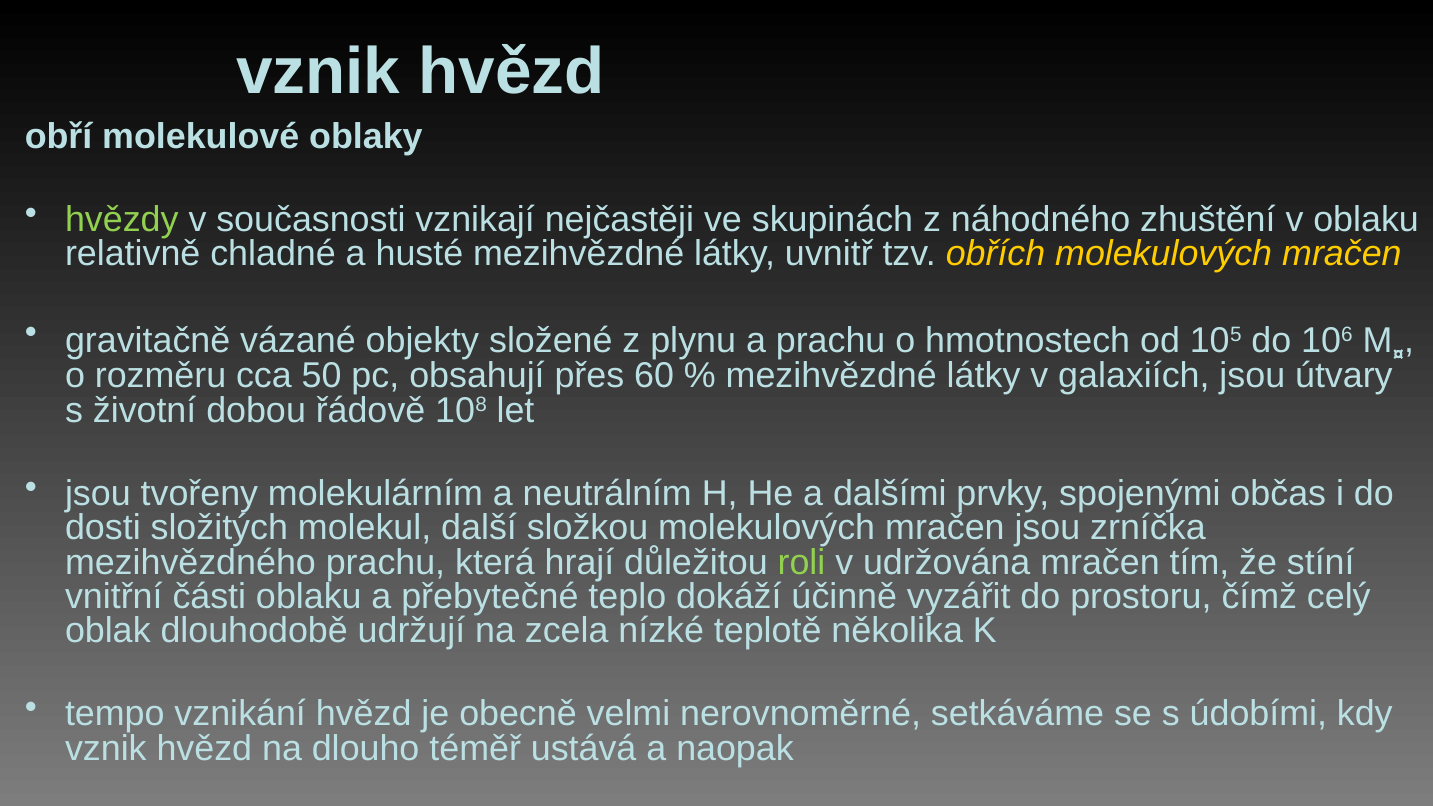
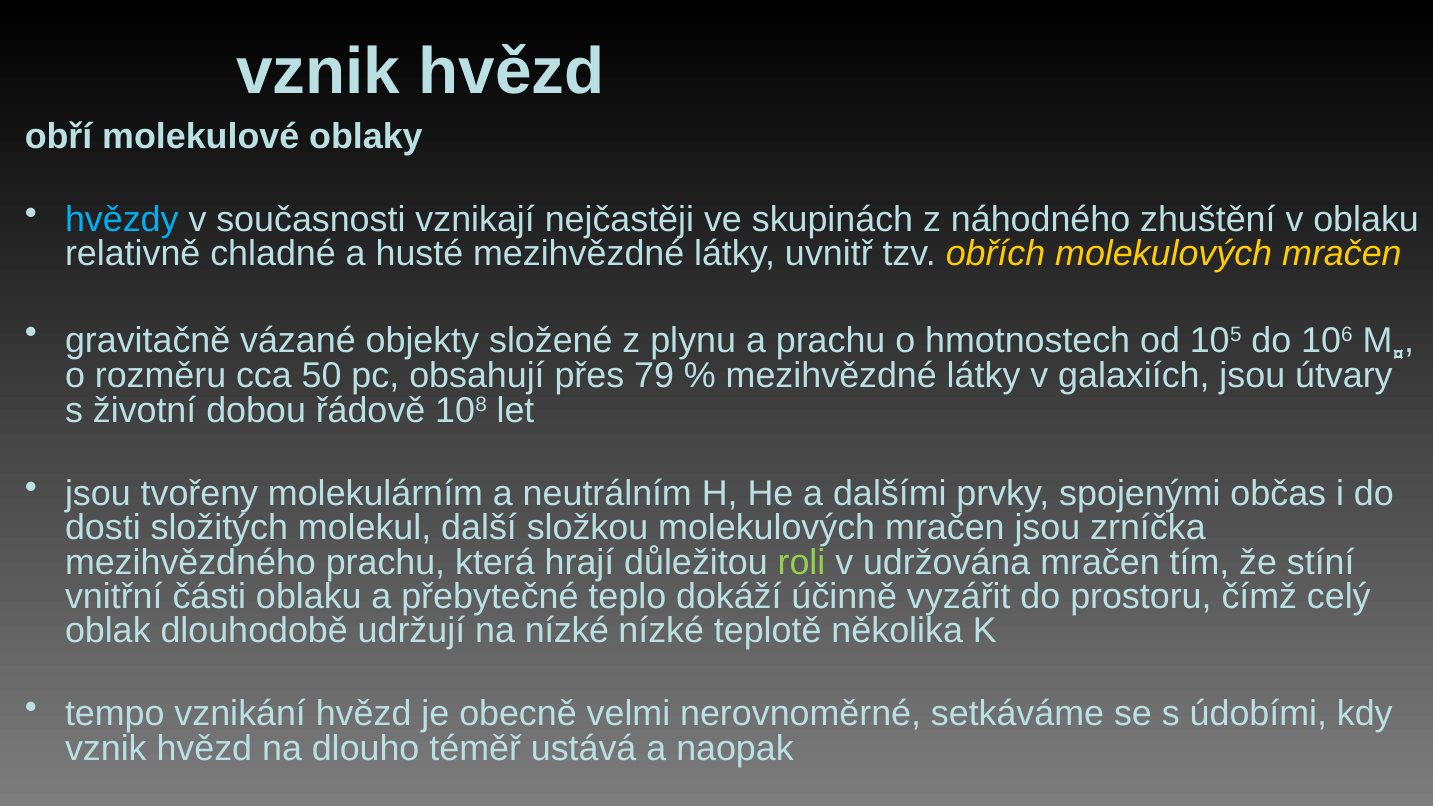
hvězdy colour: light green -> light blue
60: 60 -> 79
na zcela: zcela -> nízké
